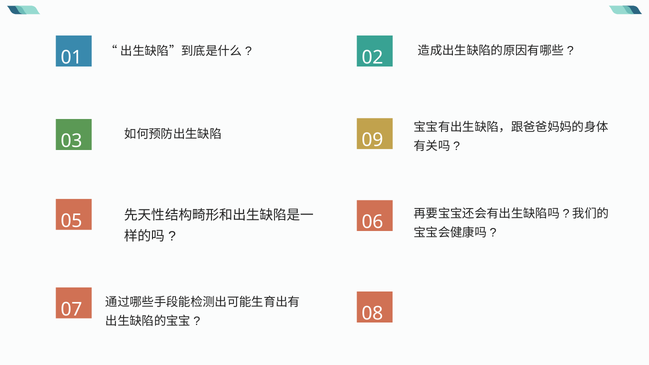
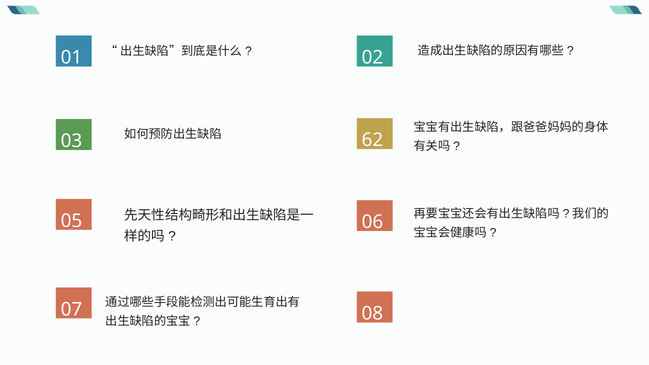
09: 09 -> 62
